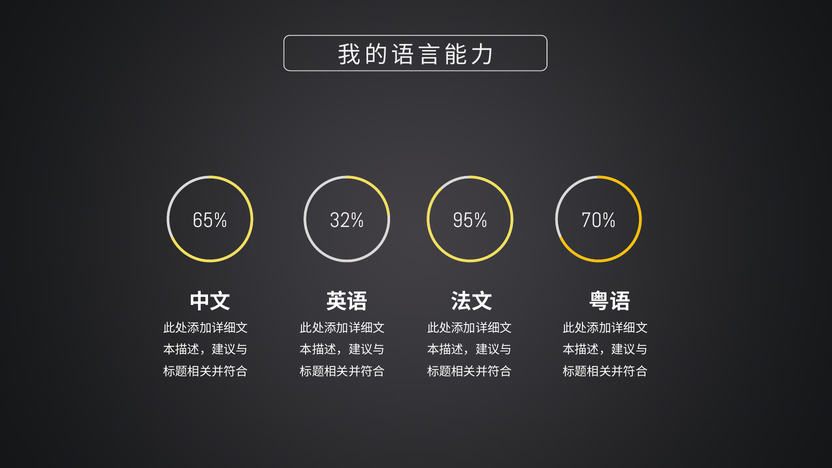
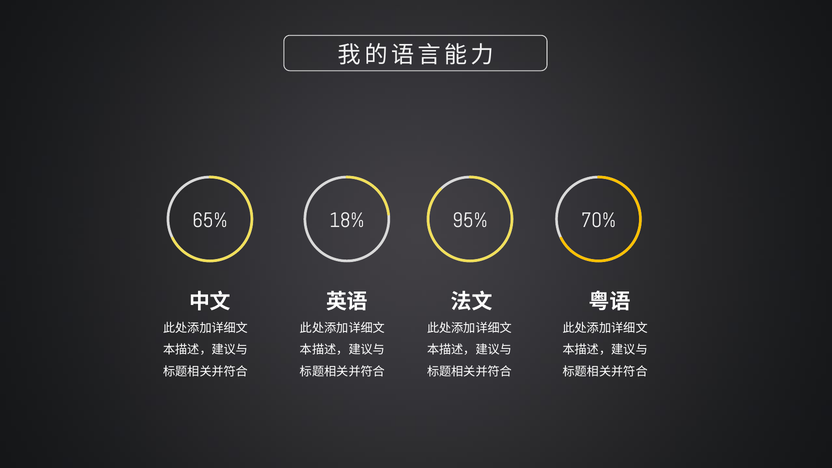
32%: 32% -> 18%
